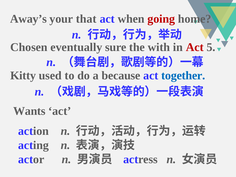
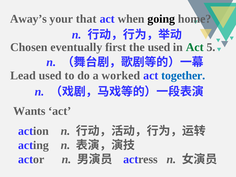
going colour: red -> black
sure: sure -> first
the with: with -> used
Act at (195, 47) colour: red -> green
Kitty: Kitty -> Lead
because: because -> worked
